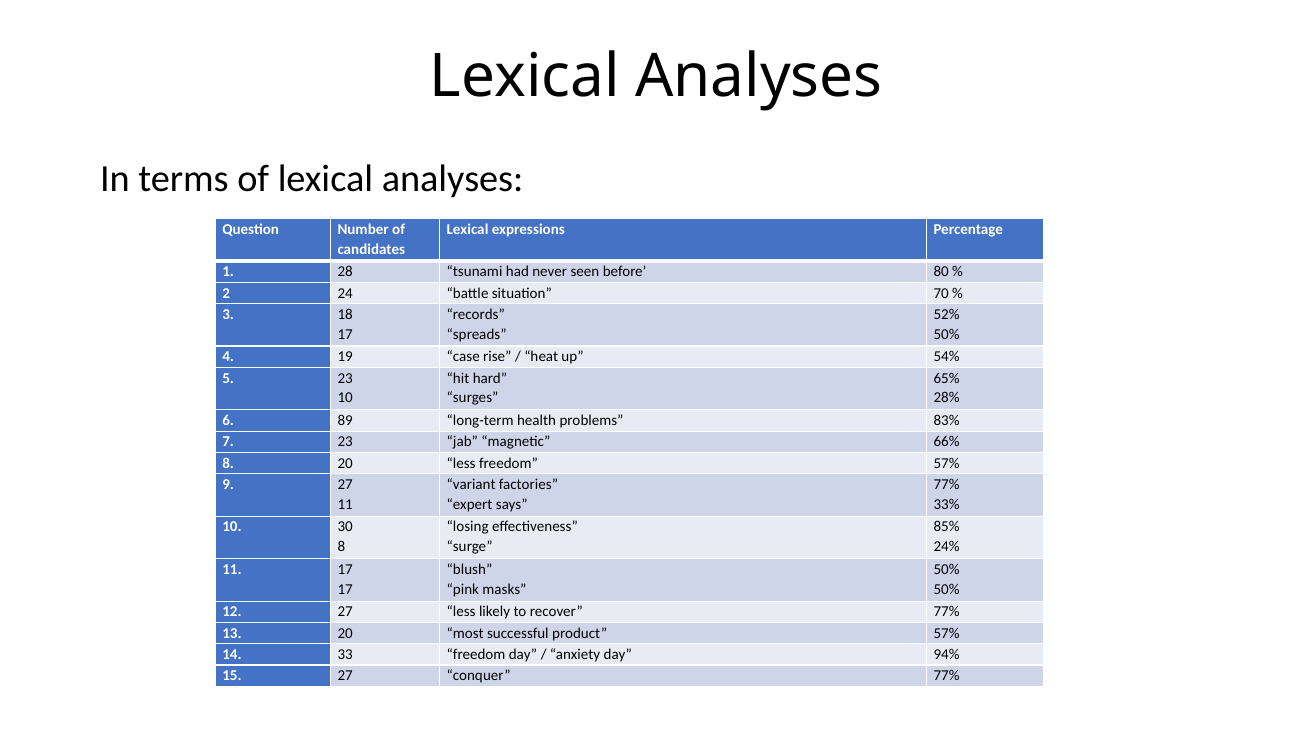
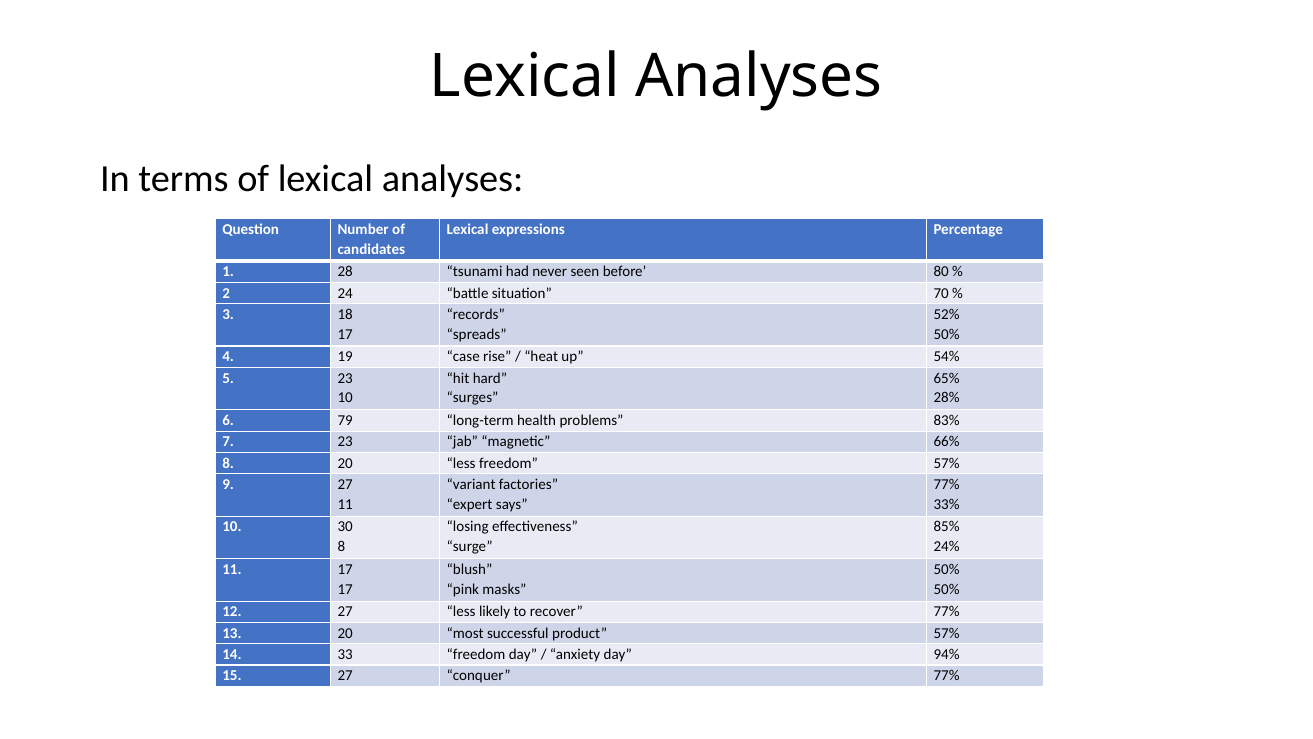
89: 89 -> 79
